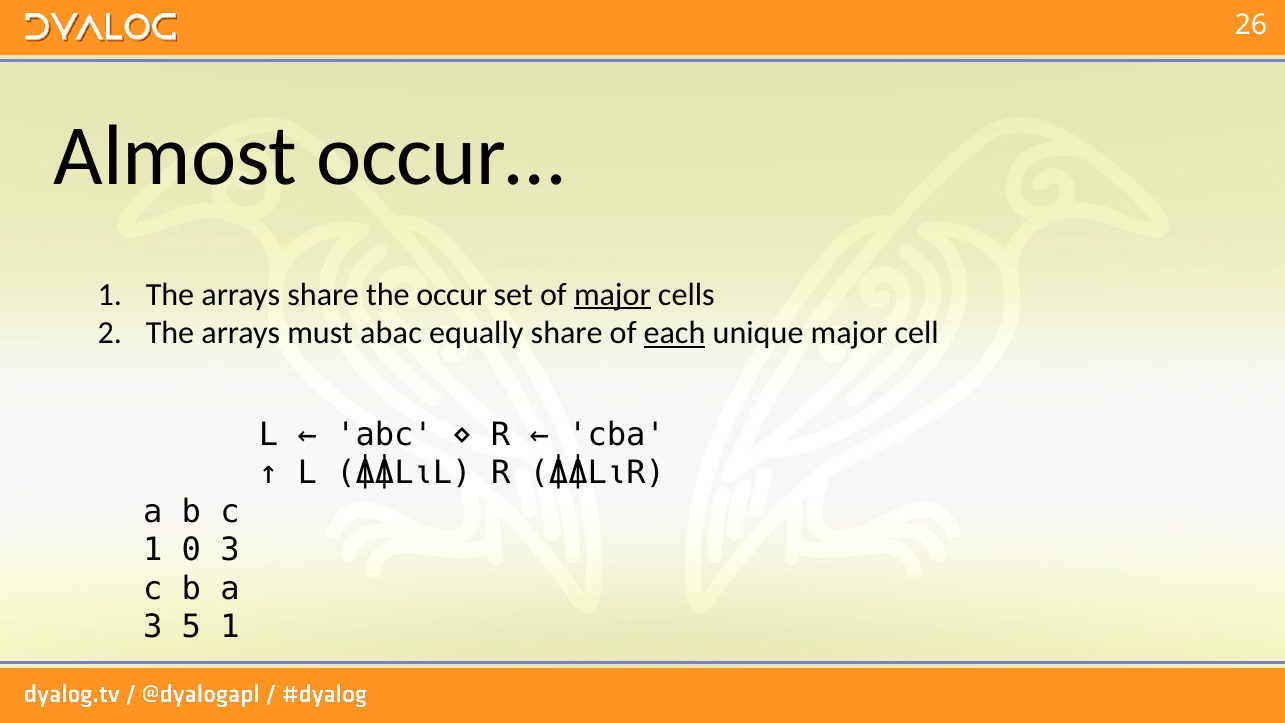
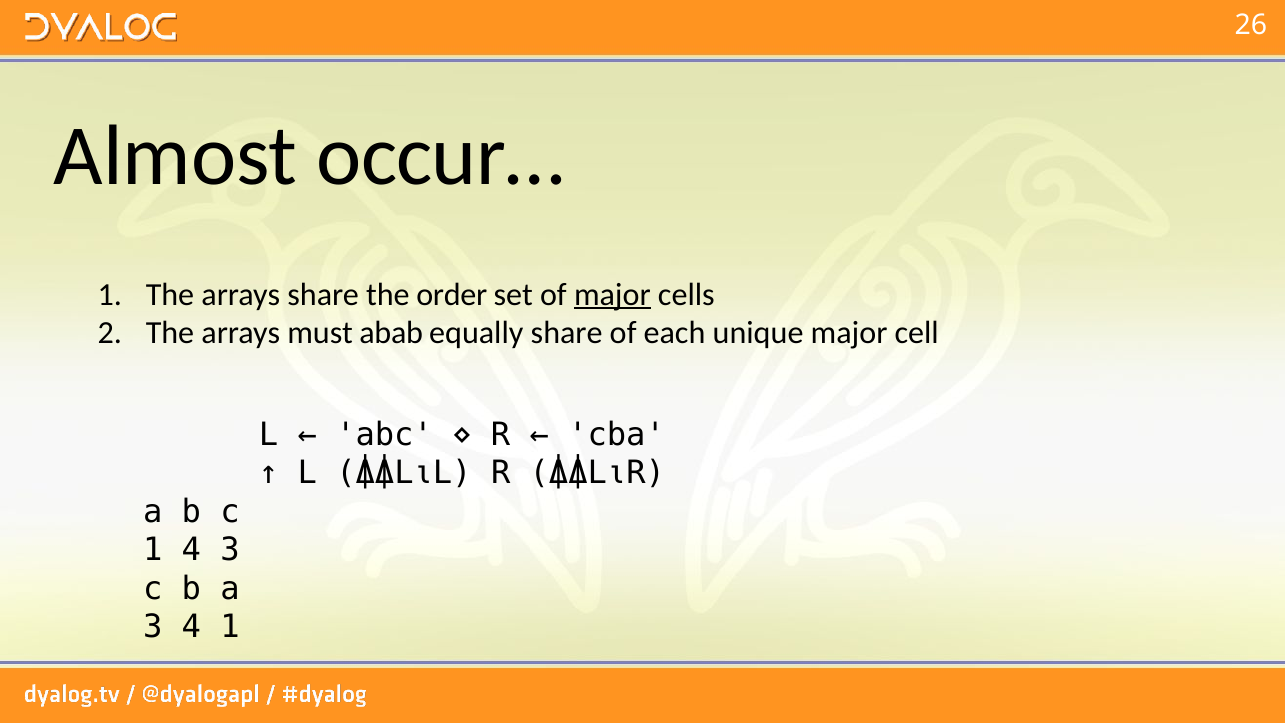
occur: occur -> order
abac: abac -> abab
each underline: present -> none
1 0: 0 -> 4
3 5: 5 -> 4
